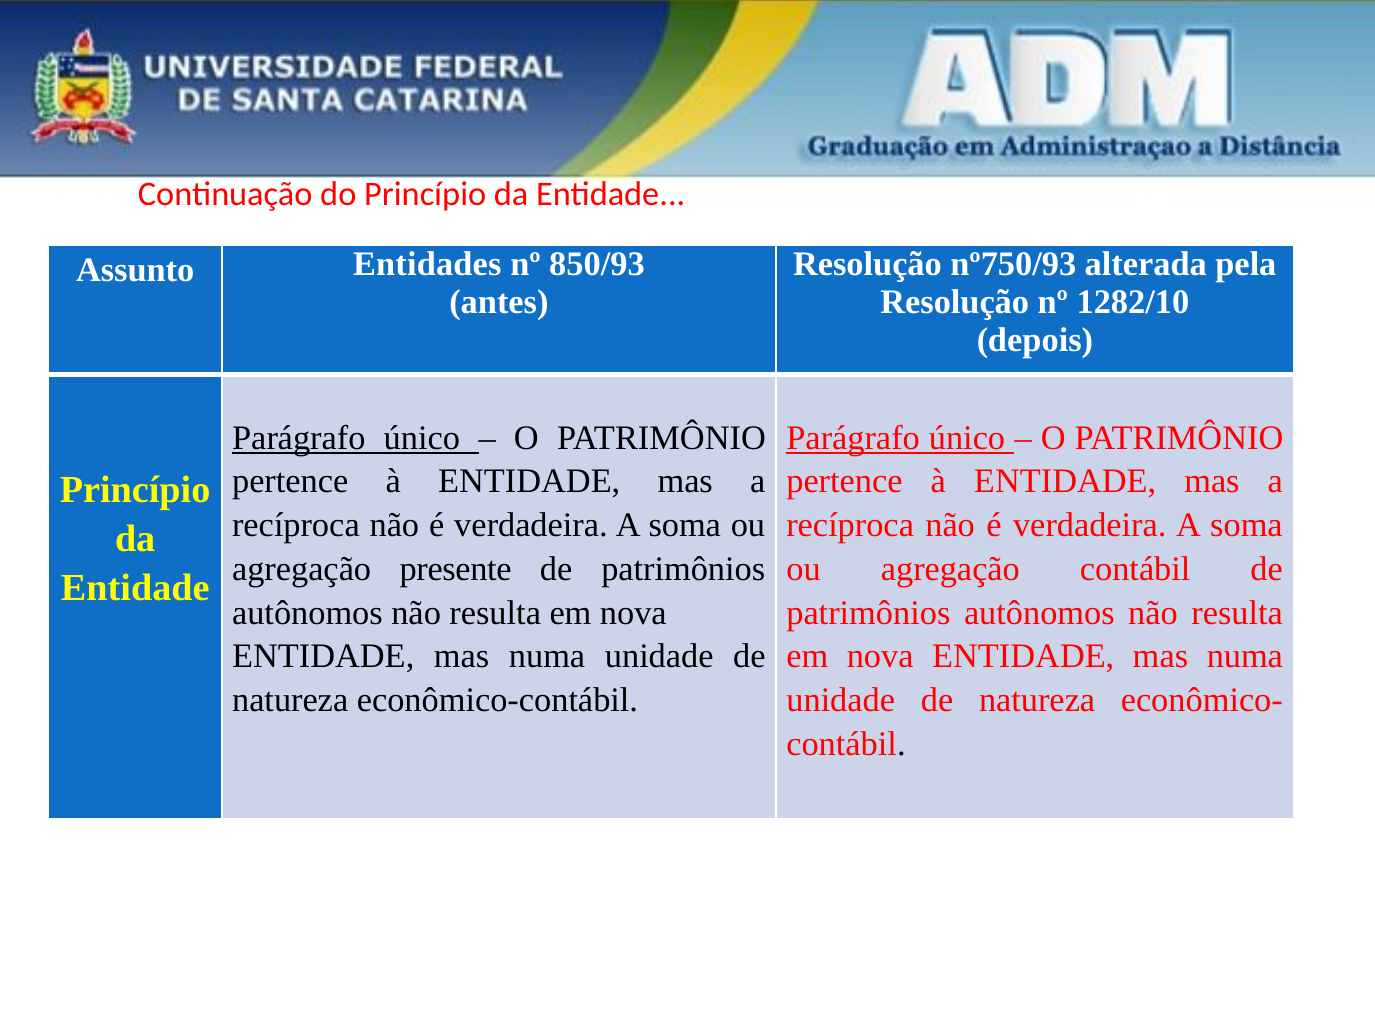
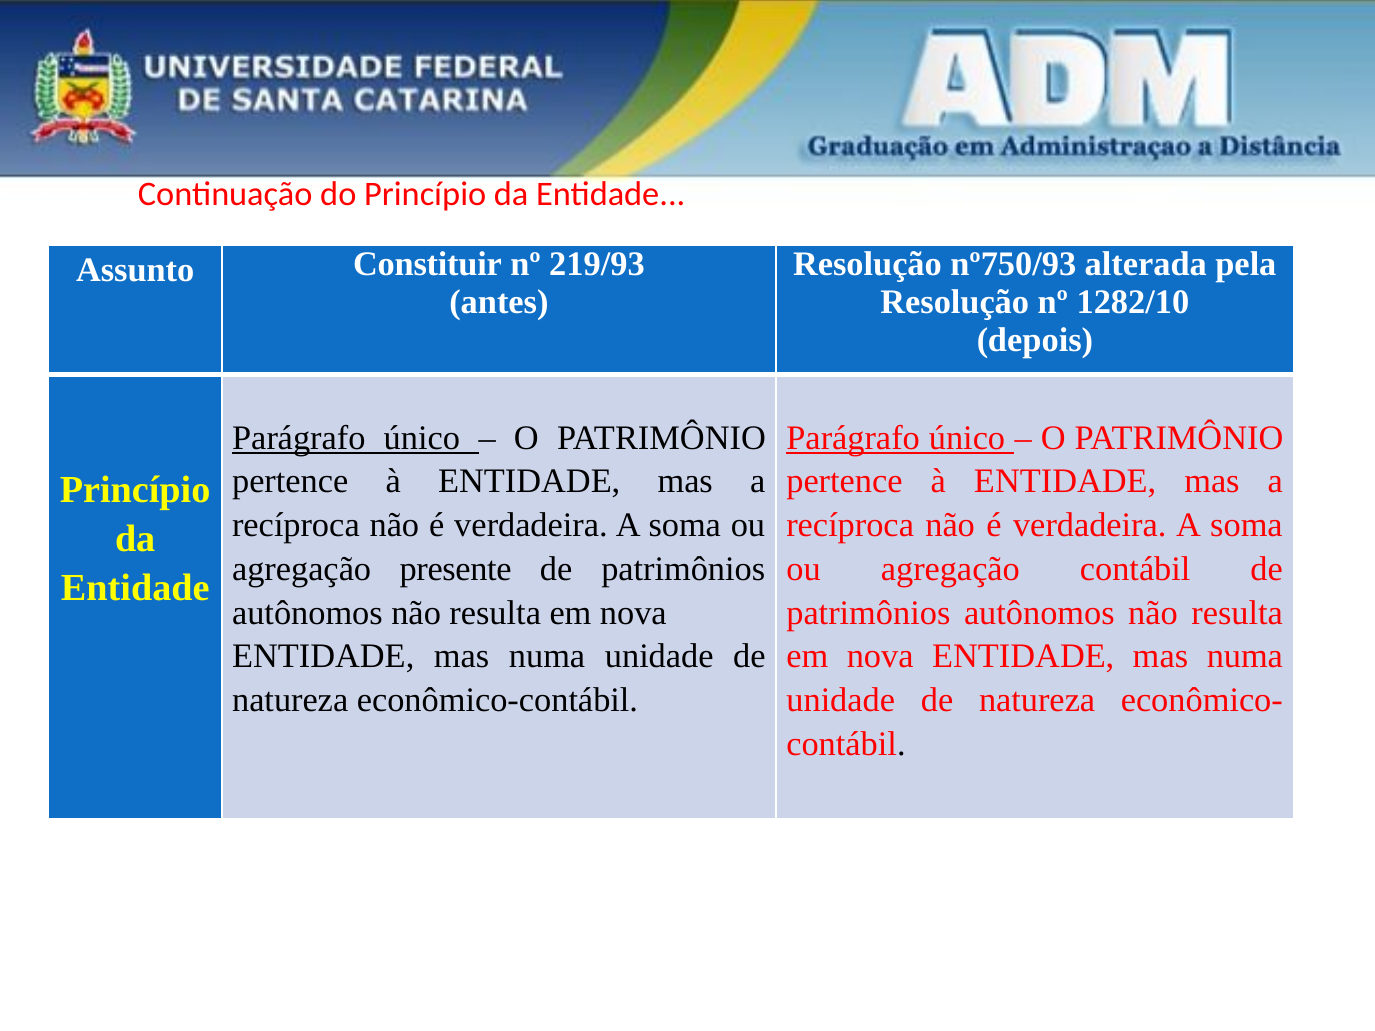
Entidades: Entidades -> Constituir
850/93: 850/93 -> 219/93
